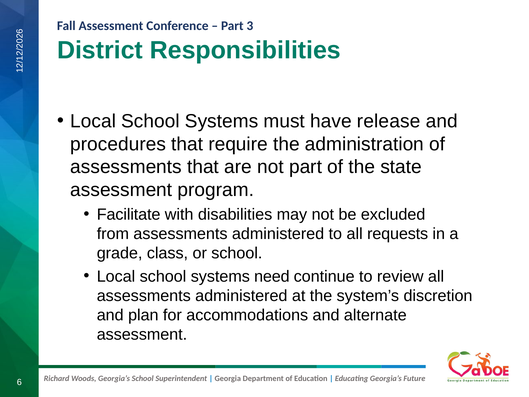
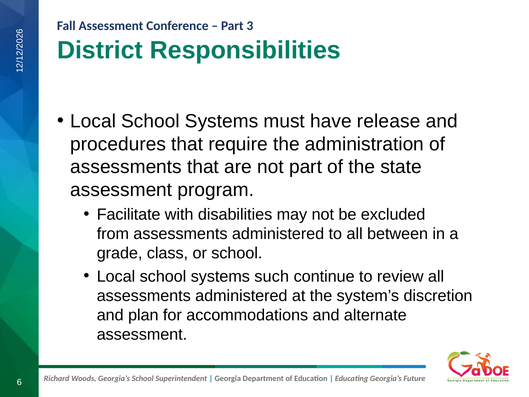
requests: requests -> between
need: need -> such
